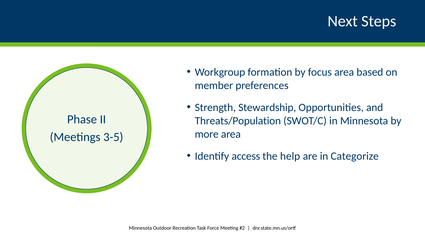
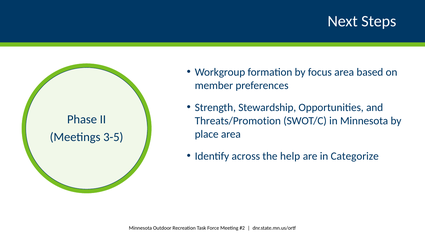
Threats/Population: Threats/Population -> Threats/Promotion
more: more -> place
access: access -> across
